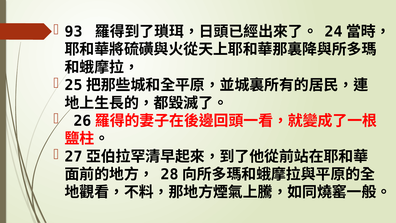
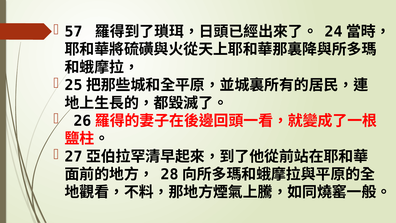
93: 93 -> 57
